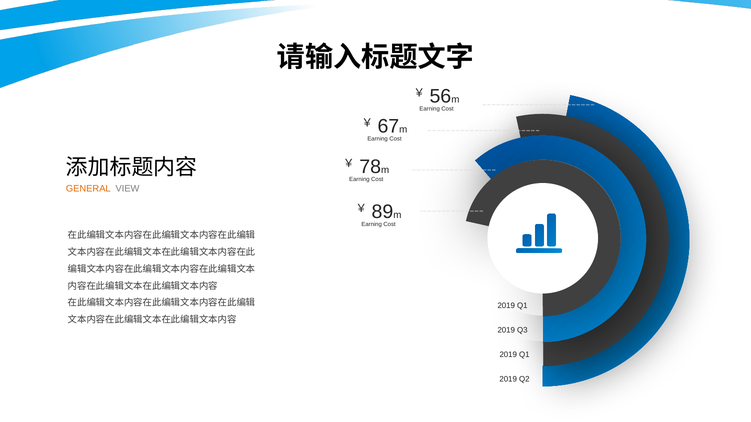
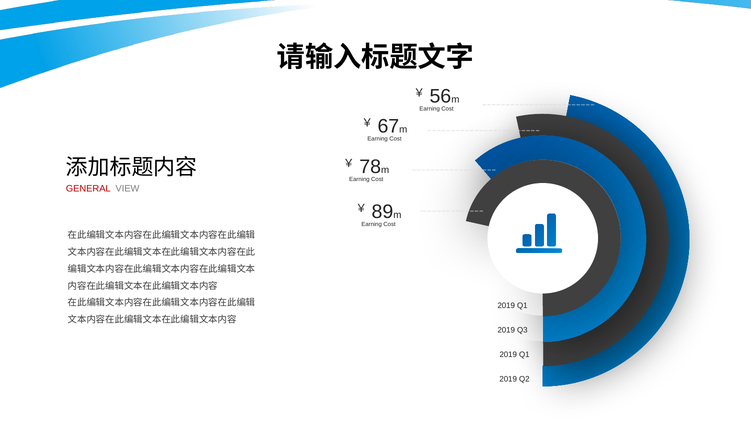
GENERAL colour: orange -> red
